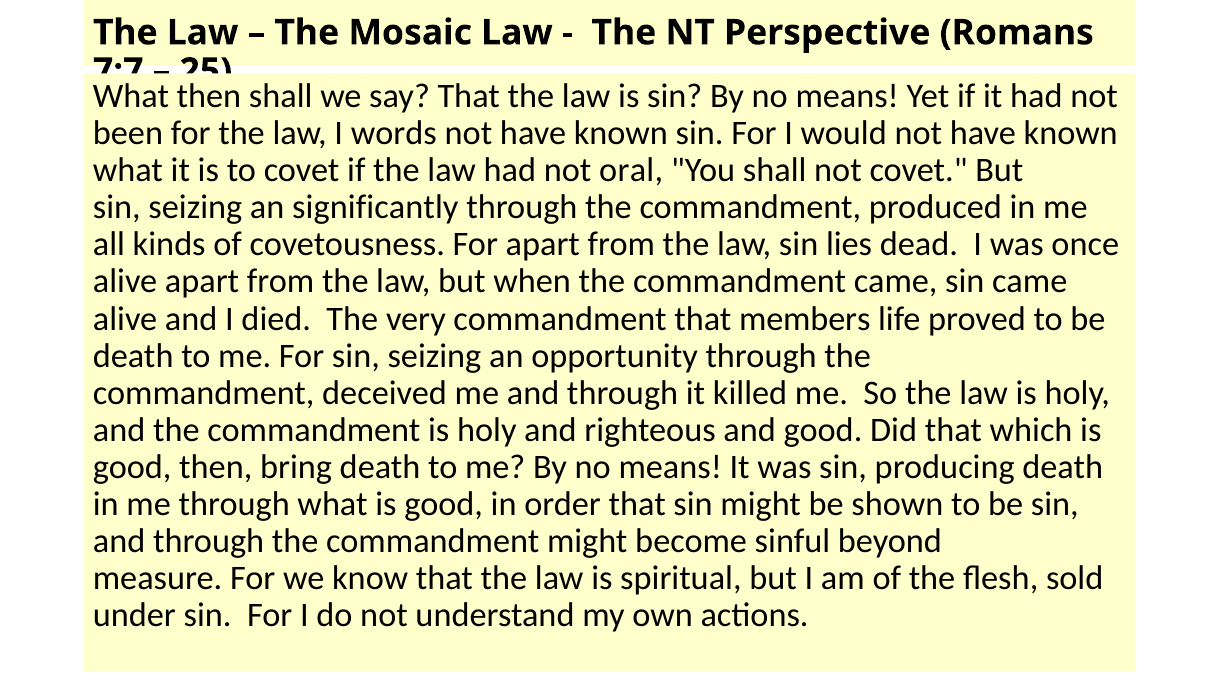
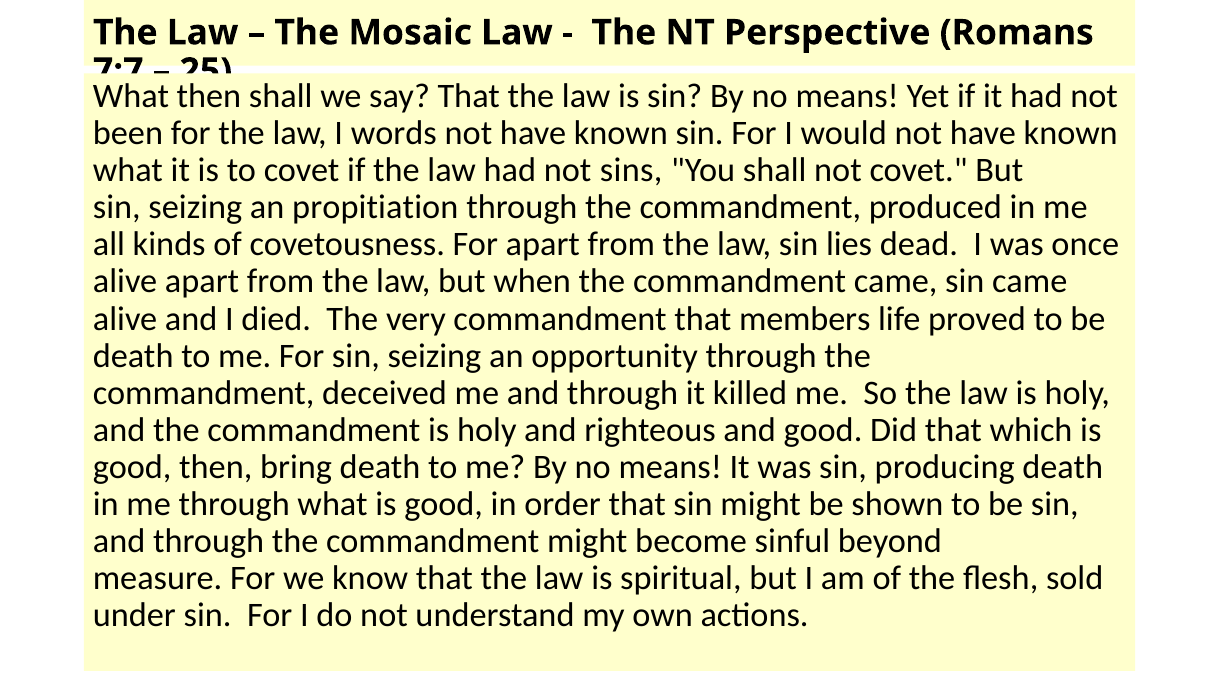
oral: oral -> sins
significantly: significantly -> propitiation
